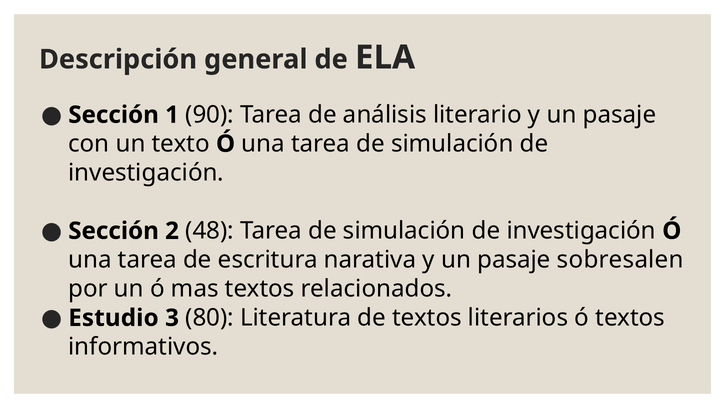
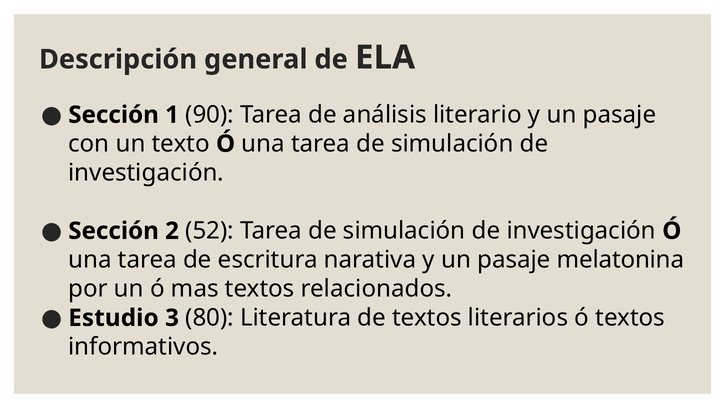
48: 48 -> 52
sobresalen: sobresalen -> melatonina
